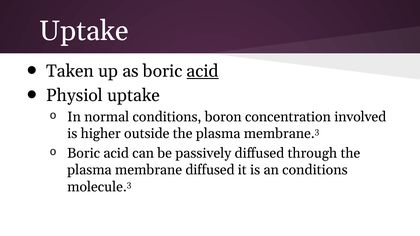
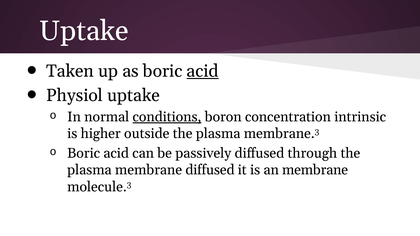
conditions at (167, 117) underline: none -> present
involved: involved -> intrinsic
an conditions: conditions -> membrane
